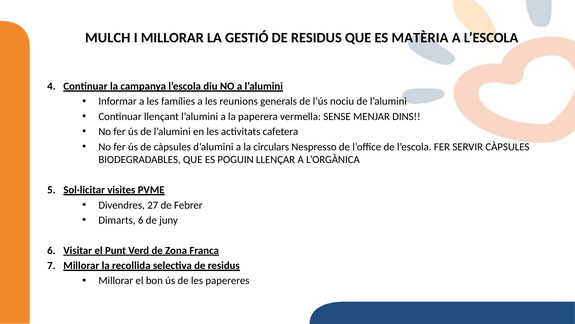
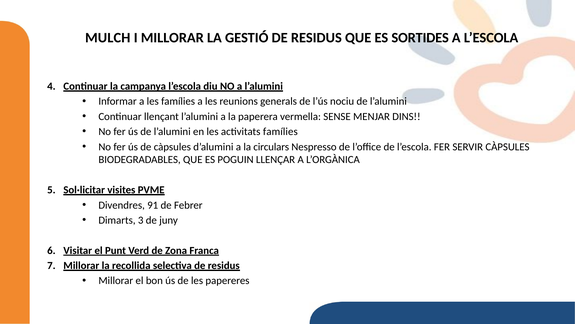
MATÈRIA: MATÈRIA -> SORTIDES
activitats cafetera: cafetera -> famílies
27: 27 -> 91
Dimarts 6: 6 -> 3
